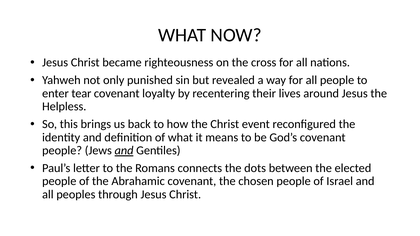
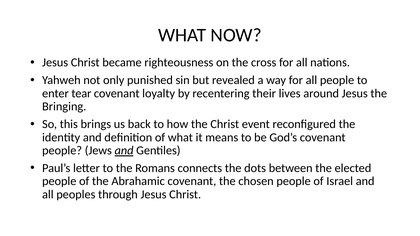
Helpless: Helpless -> Bringing
